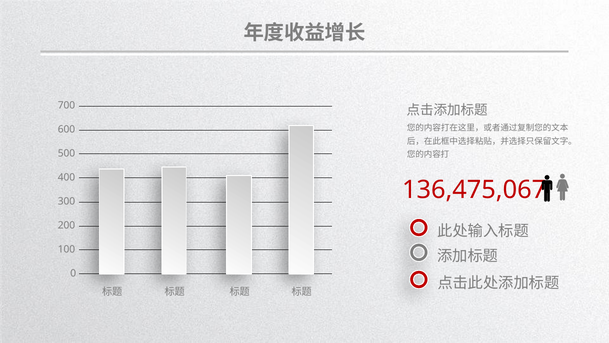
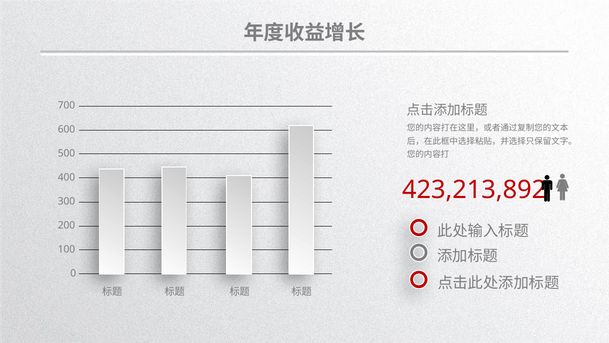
136,475,067: 136,475,067 -> 423,213,892
